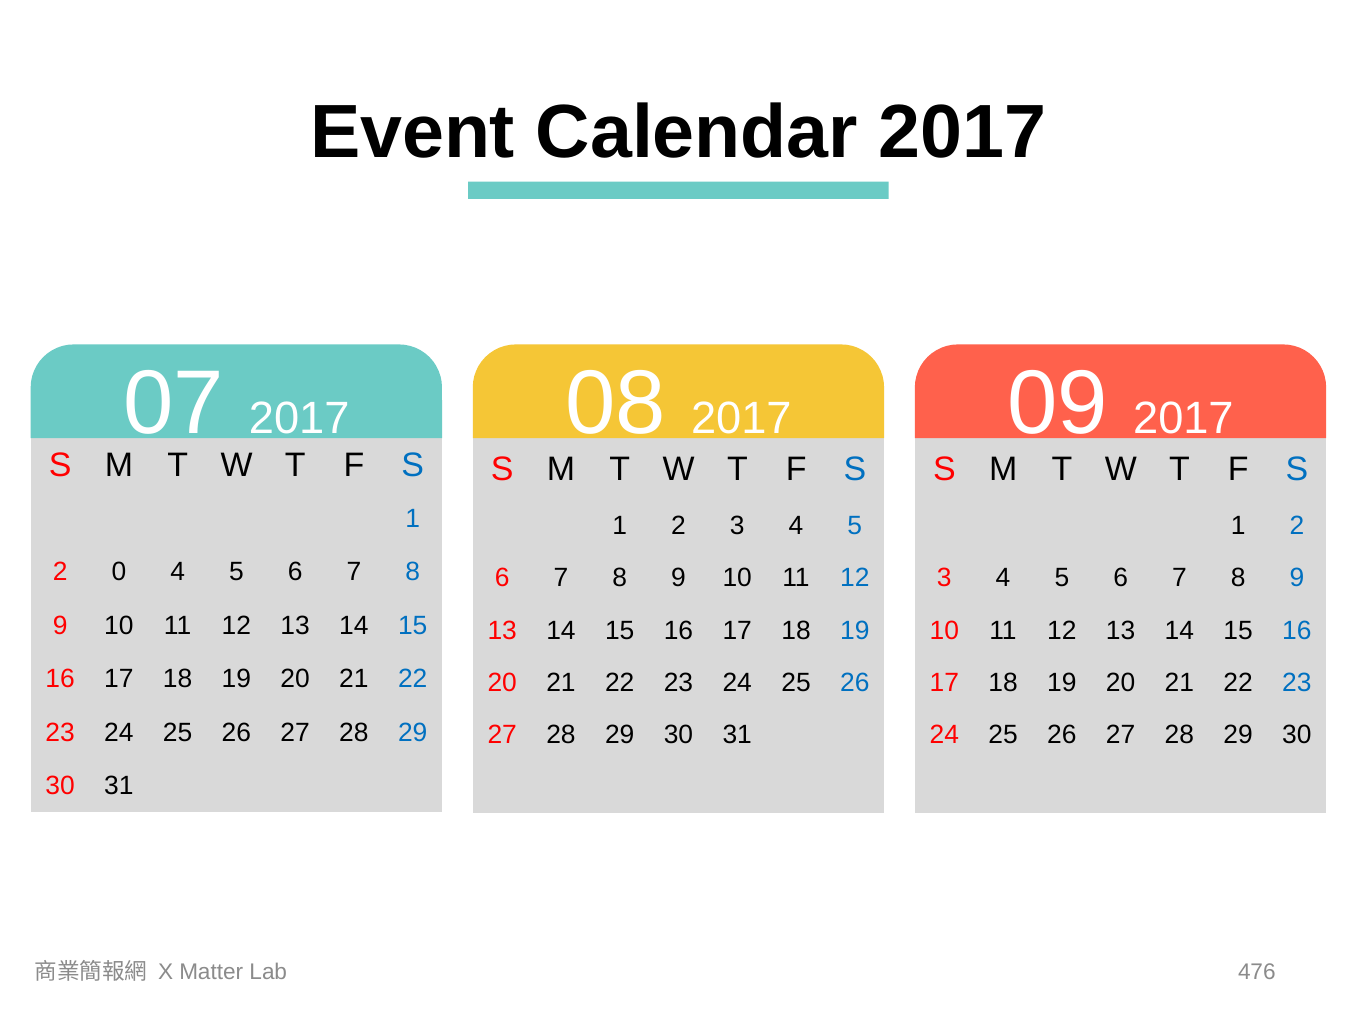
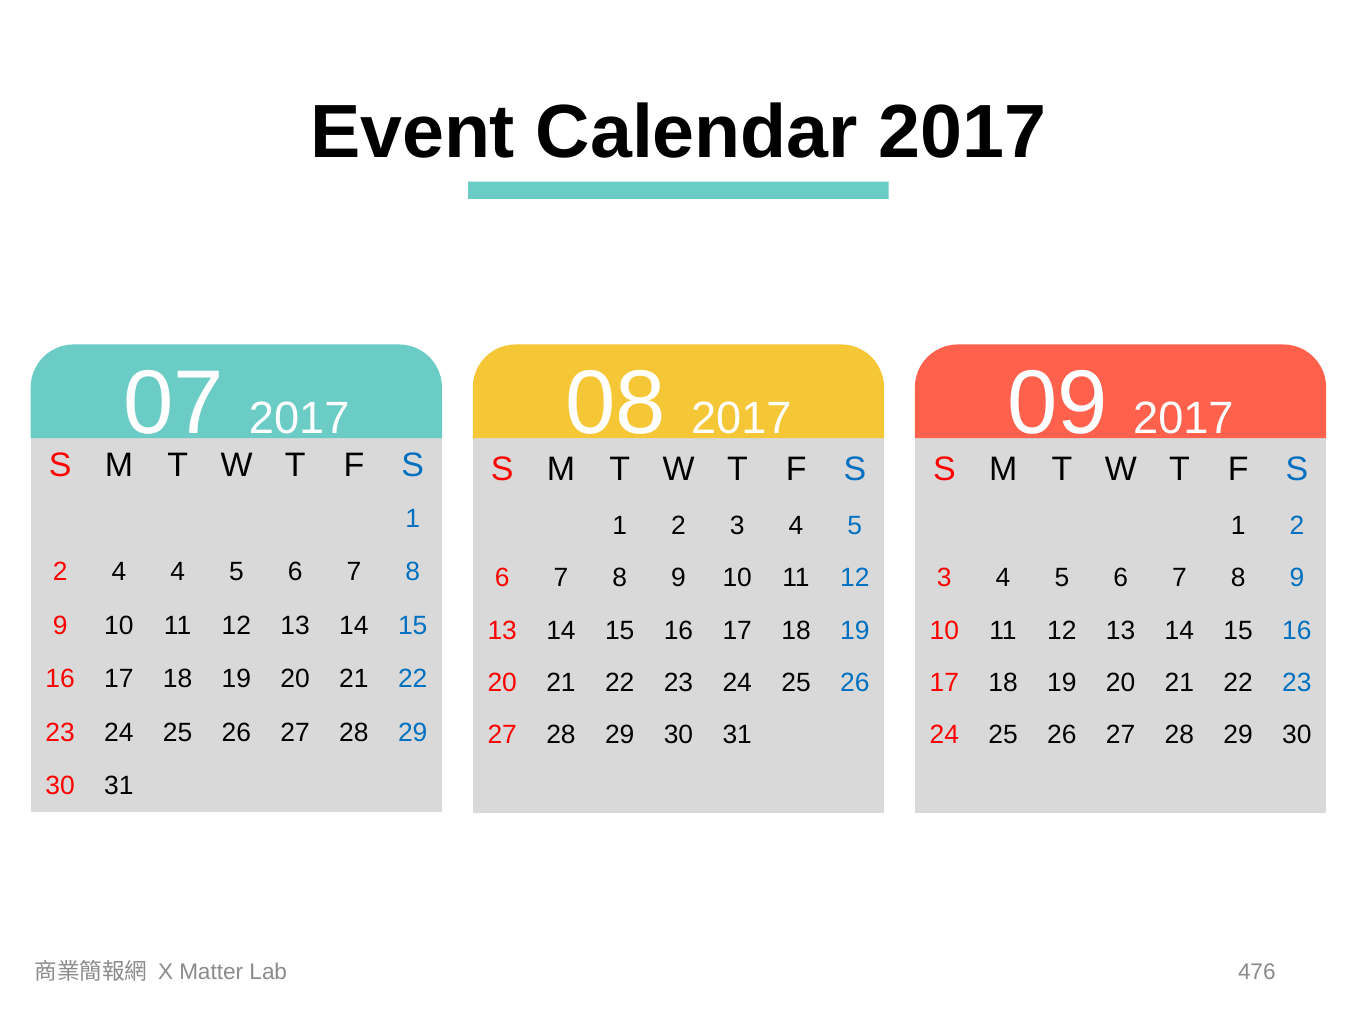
2 0: 0 -> 4
